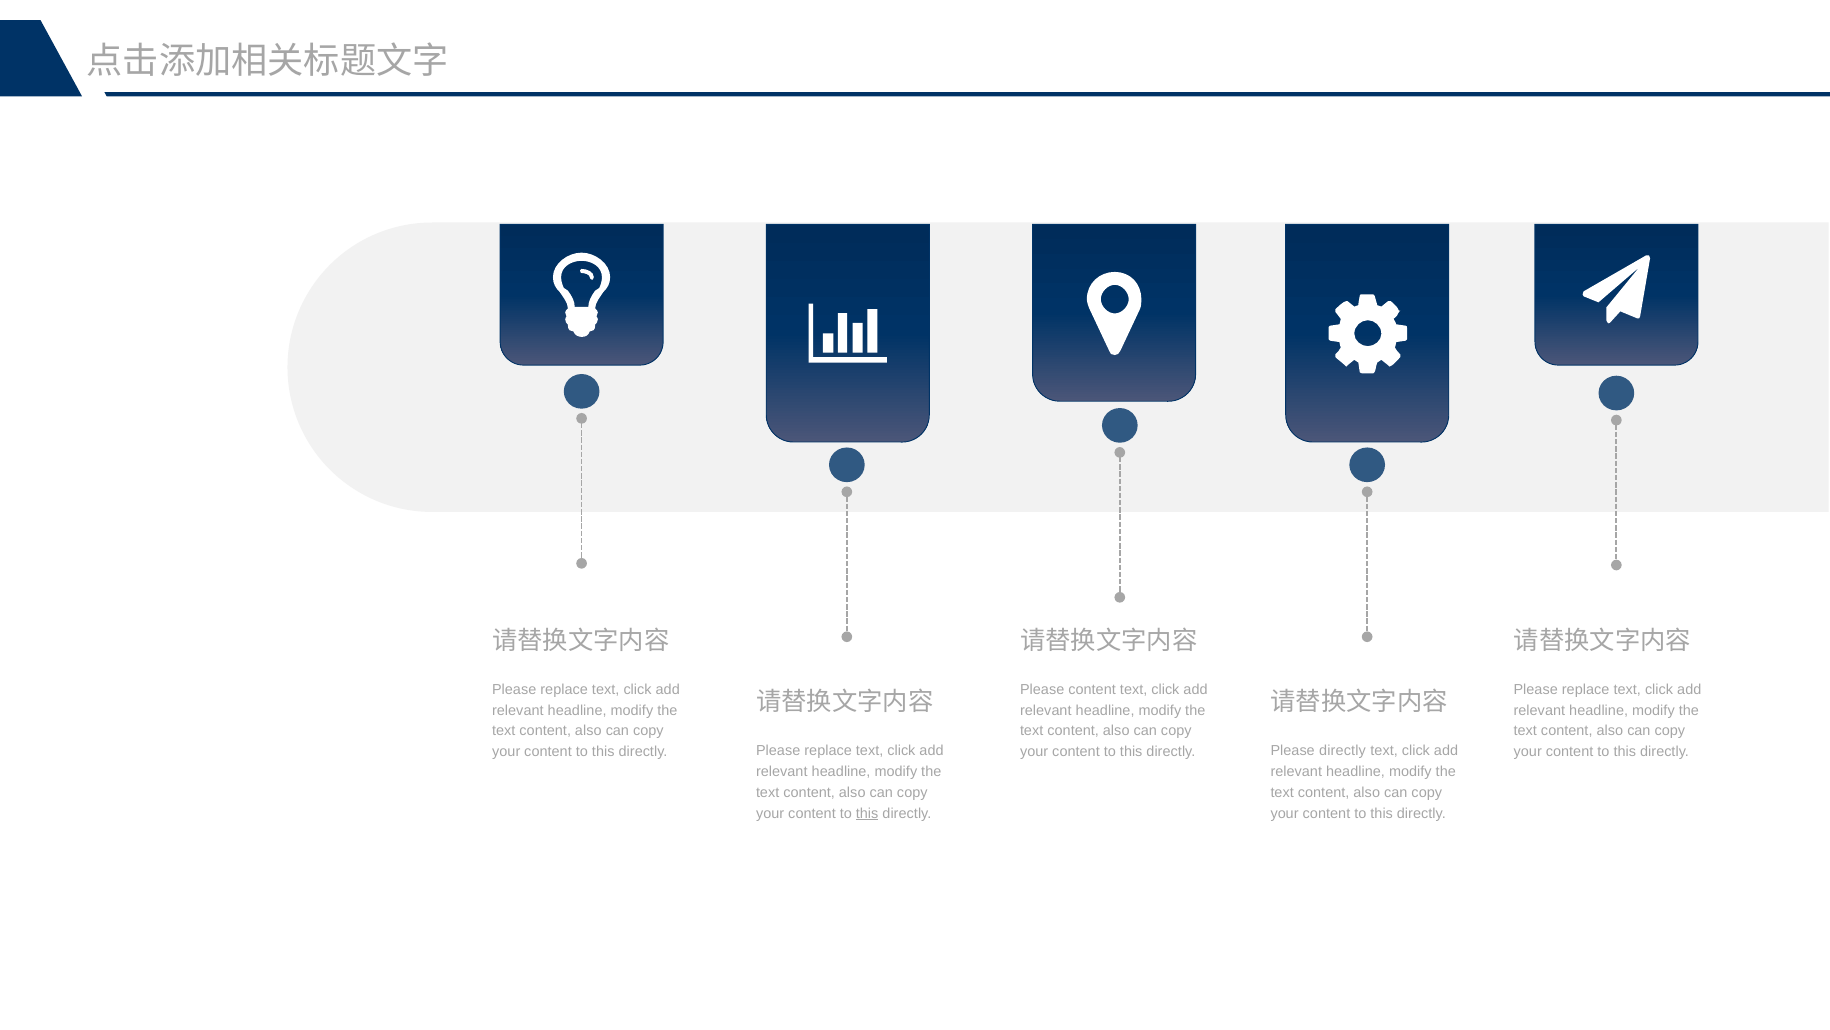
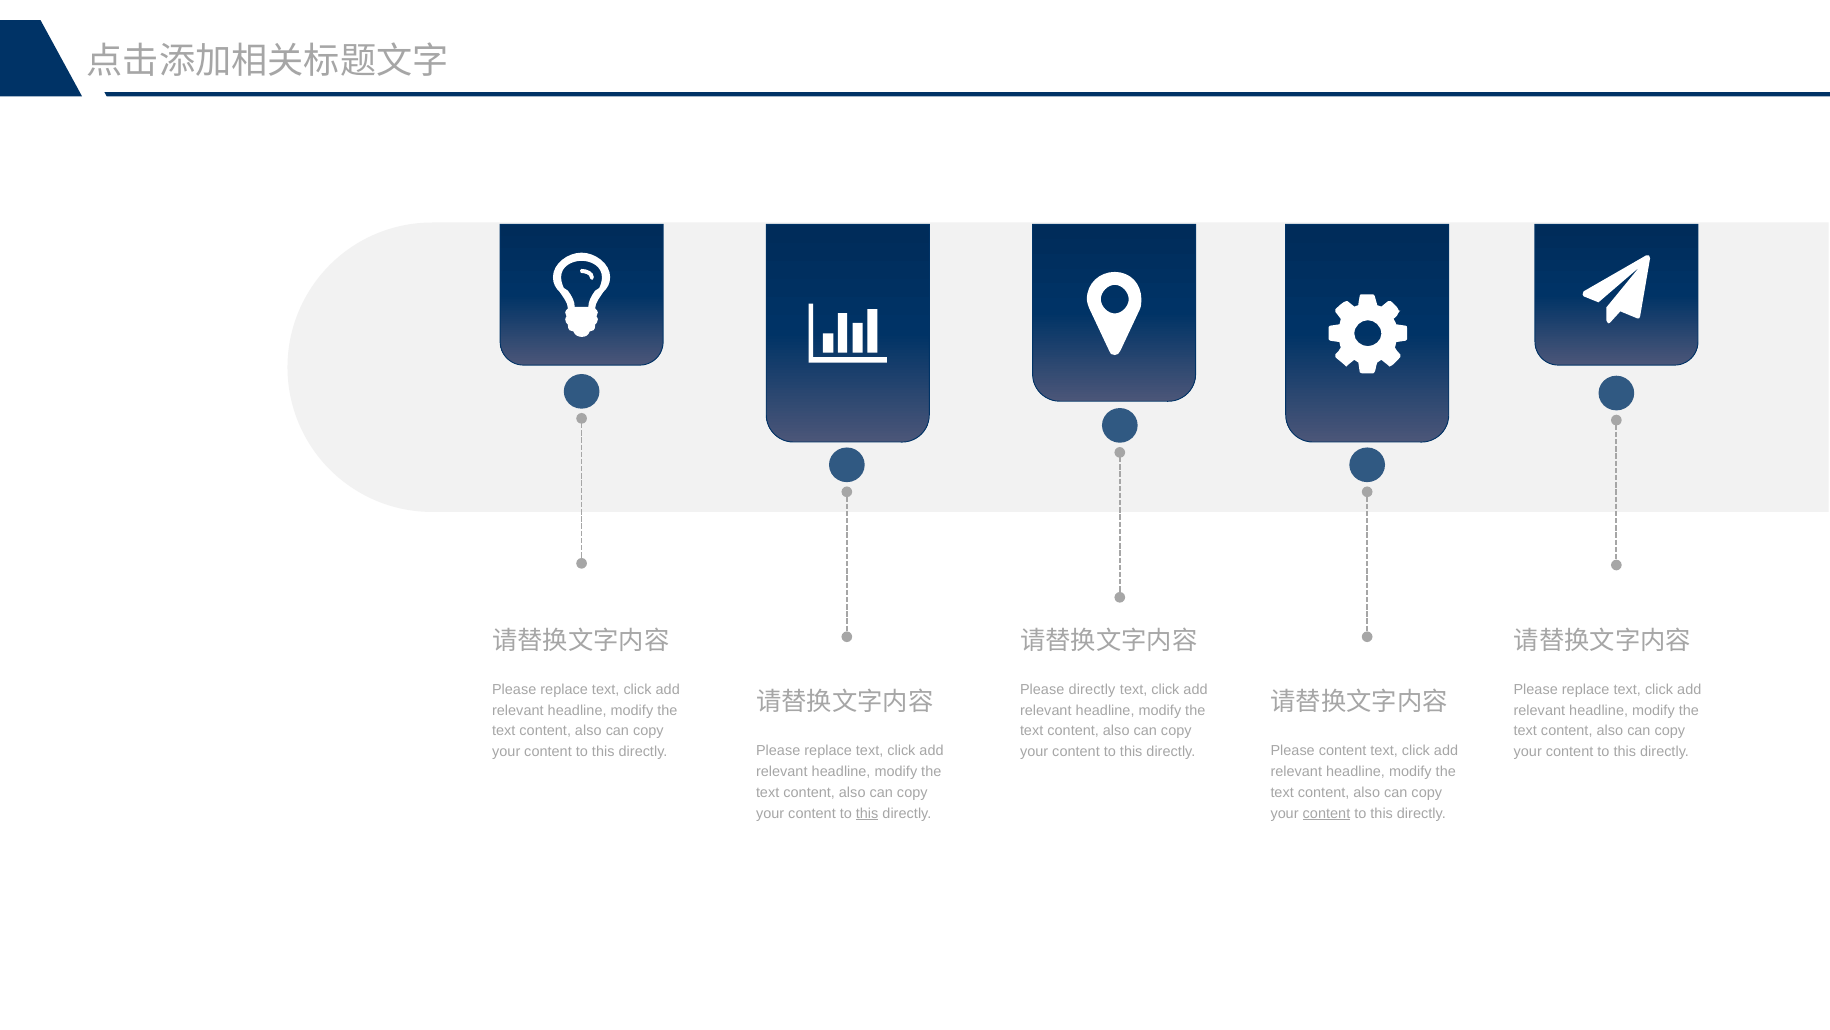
Please content: content -> directly
Please directly: directly -> content
content at (1327, 813) underline: none -> present
